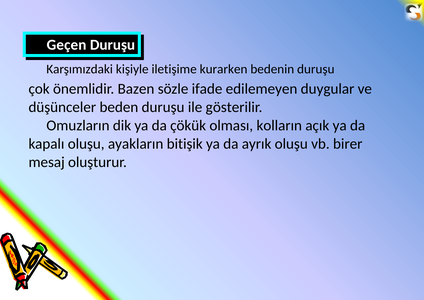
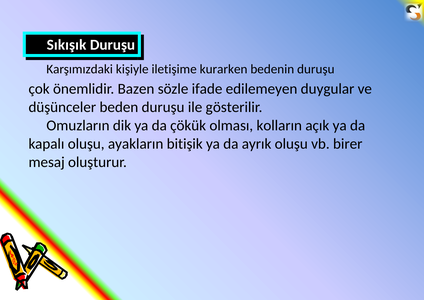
Geçen: Geçen -> Sıkışık
